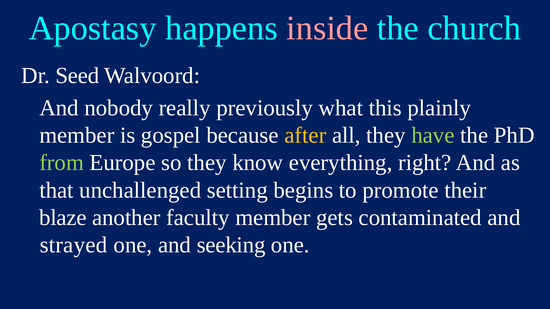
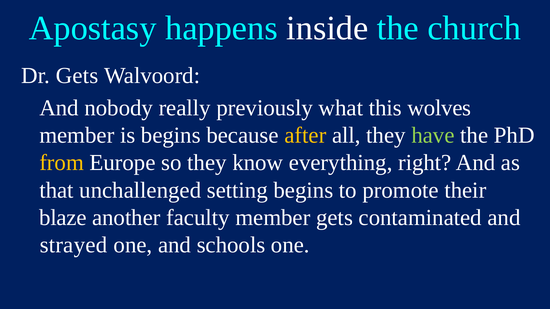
inside colour: pink -> white
Dr Seed: Seed -> Gets
plainly: plainly -> wolves
is gospel: gospel -> begins
from colour: light green -> yellow
seeking: seeking -> schools
